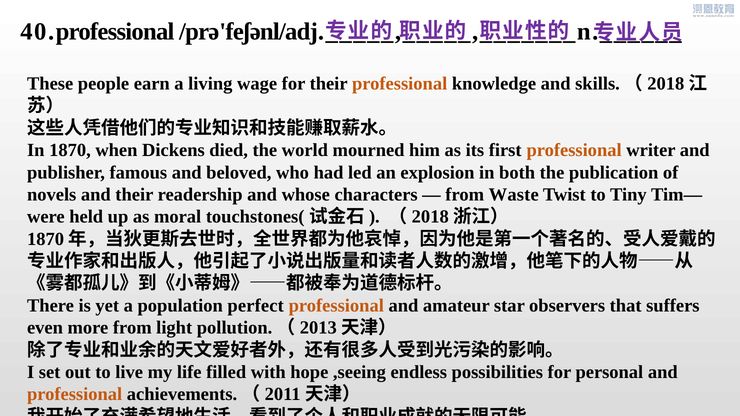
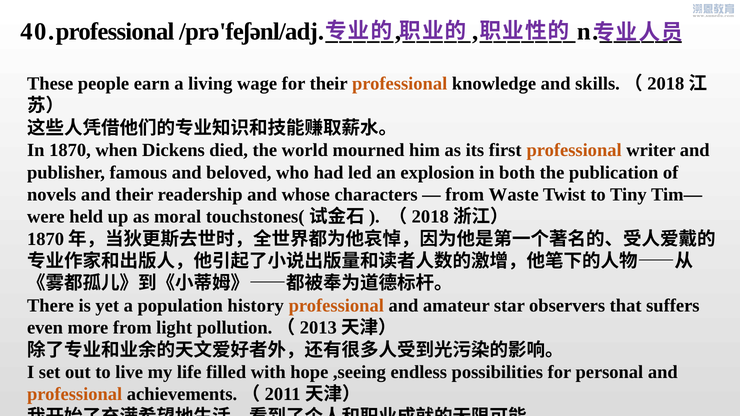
perfect: perfect -> history
